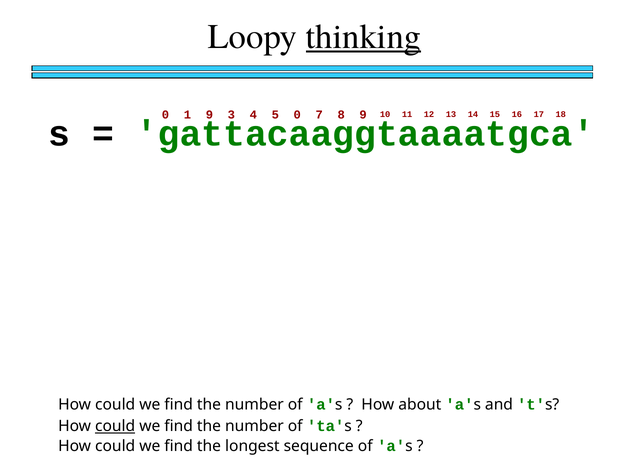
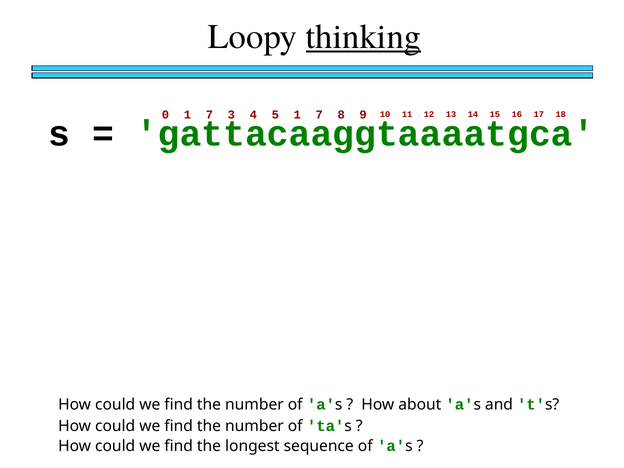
0 1 9: 9 -> 7
5 0: 0 -> 1
could at (115, 426) underline: present -> none
